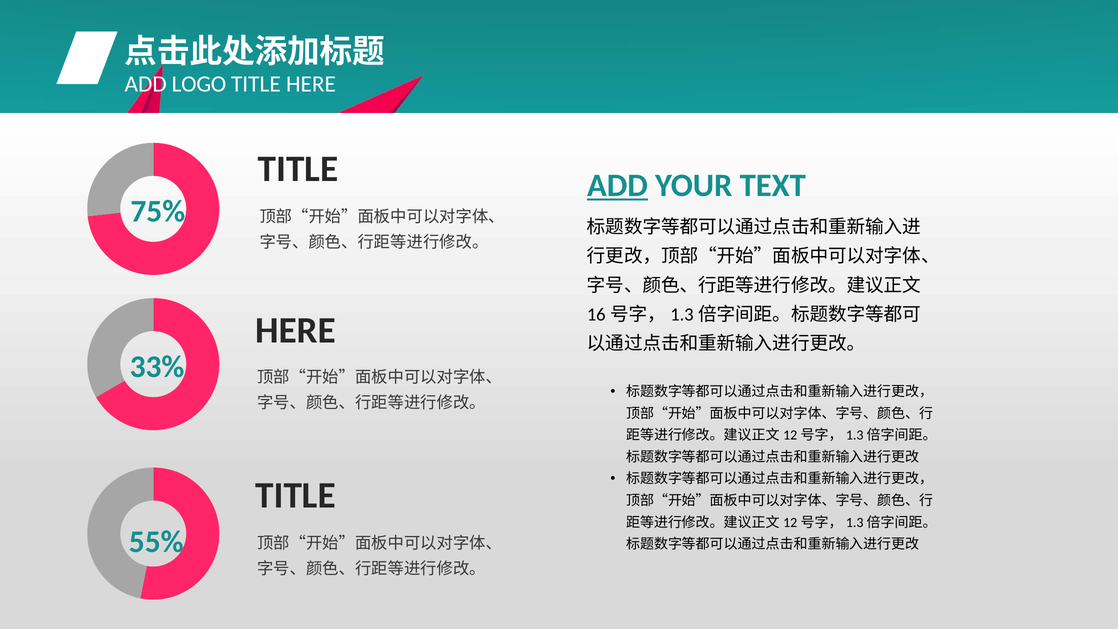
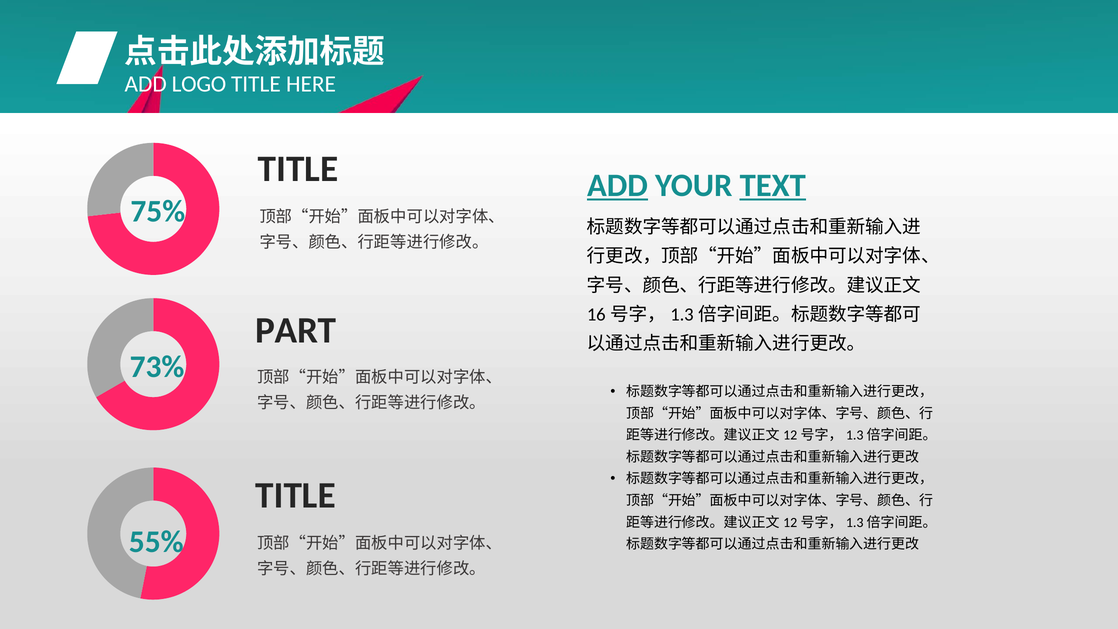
TEXT underline: none -> present
HERE at (296, 330): HERE -> PART
33%: 33% -> 73%
